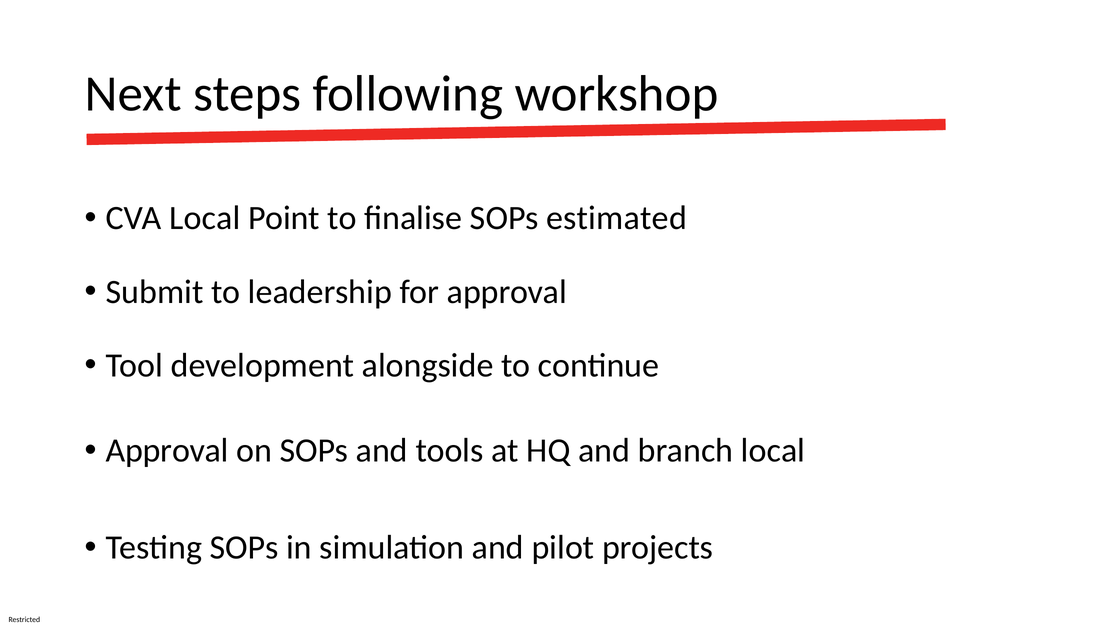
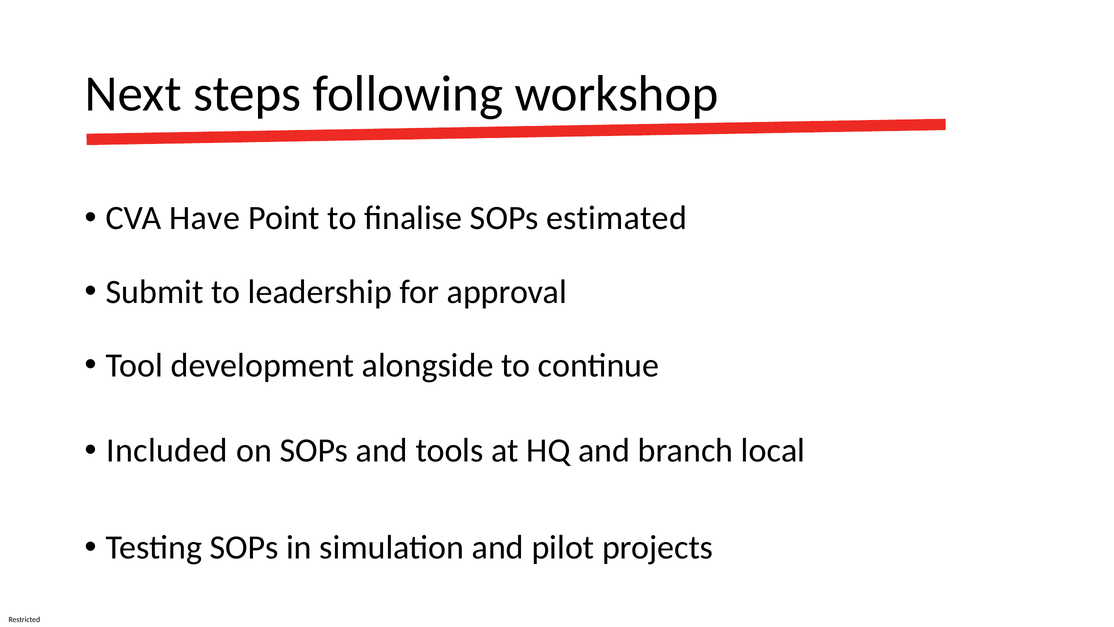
CVA Local: Local -> Have
Approval at (167, 451): Approval -> Included
